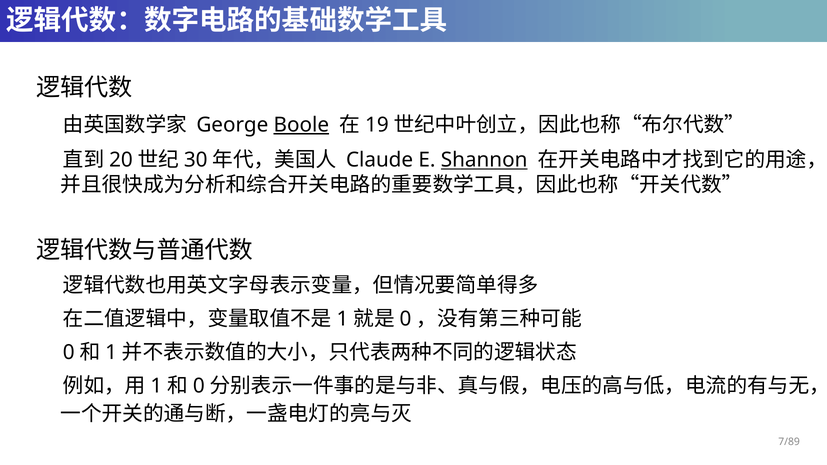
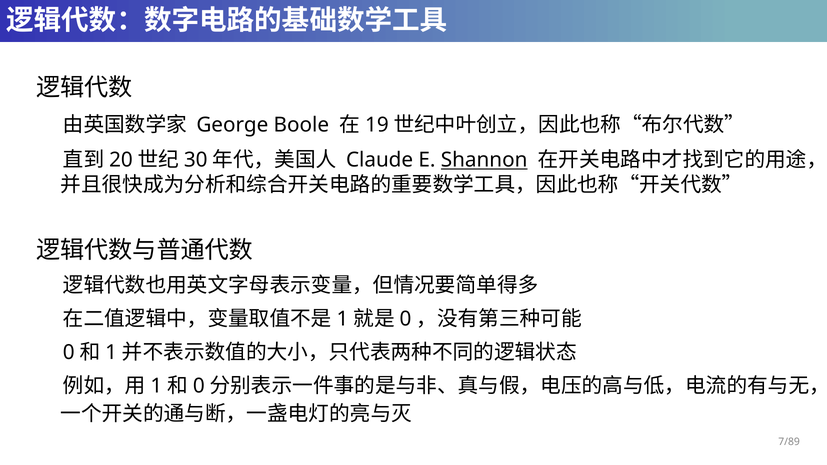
Boole underline: present -> none
